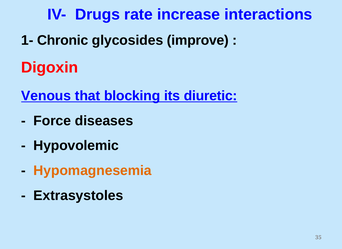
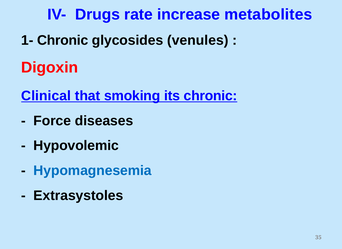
interactions: interactions -> metabolites
improve: improve -> venules
Venous: Venous -> Clinical
blocking: blocking -> smoking
its diuretic: diuretic -> chronic
Hypomagnesemia colour: orange -> blue
